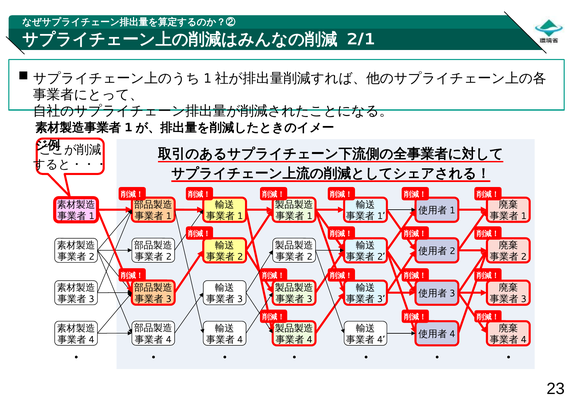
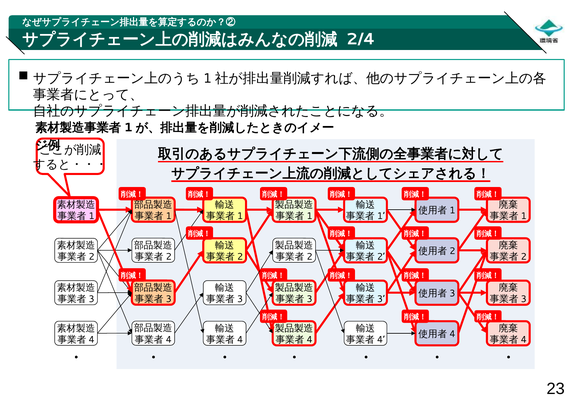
2/1: 2/1 -> 2/4
